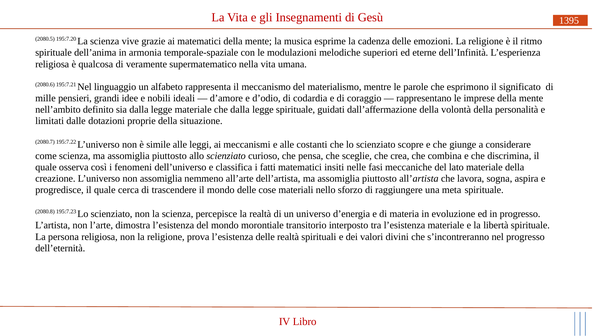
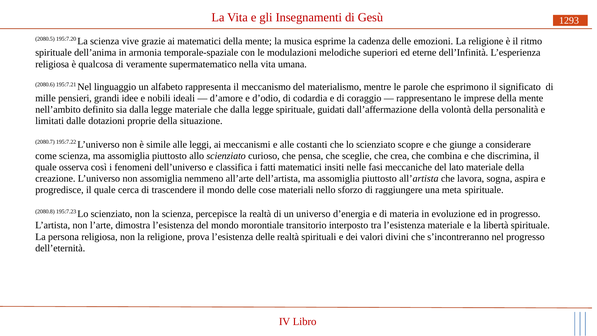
1395: 1395 -> 1293
